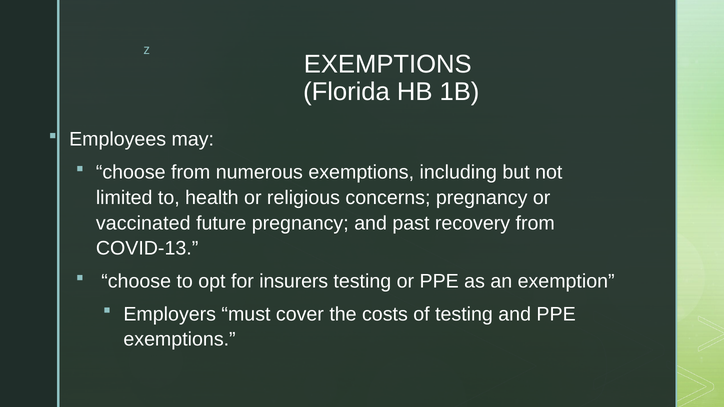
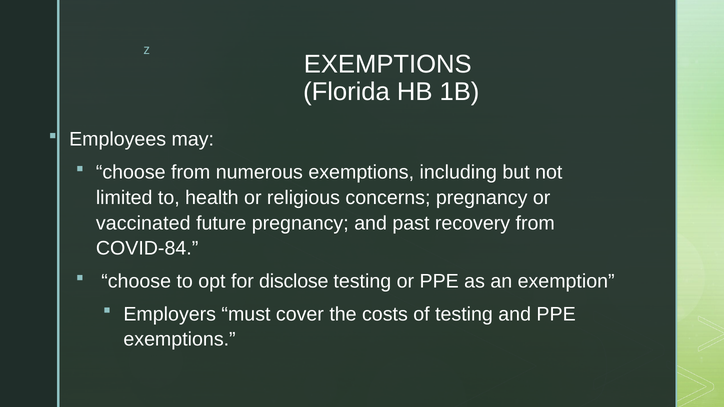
COVID-13: COVID-13 -> COVID-84
insurers: insurers -> disclose
